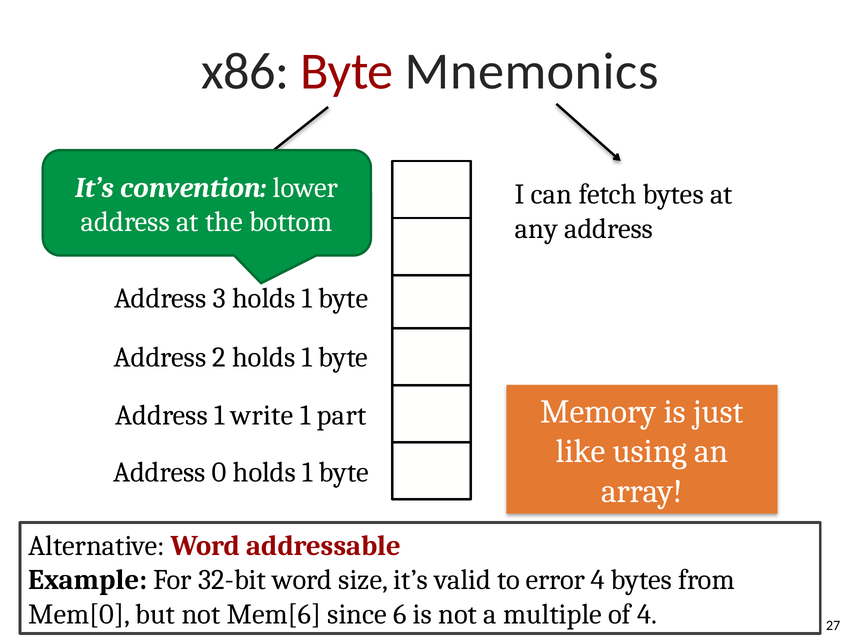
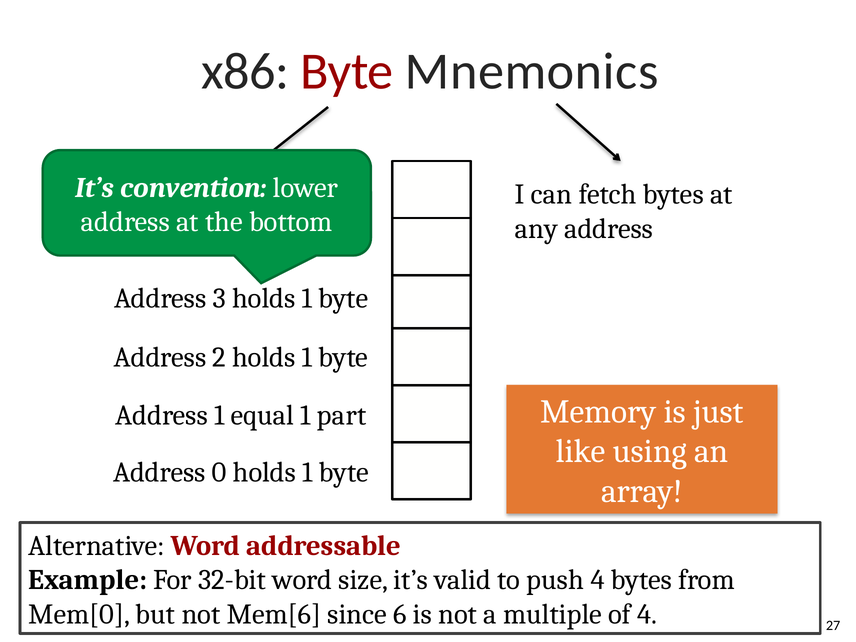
write: write -> equal
error: error -> push
